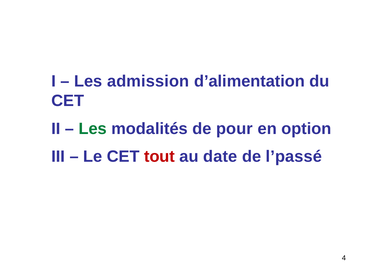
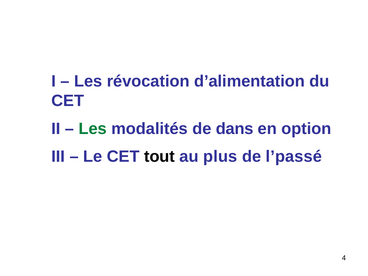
admission: admission -> révocation
pour: pour -> dans
tout colour: red -> black
date: date -> plus
